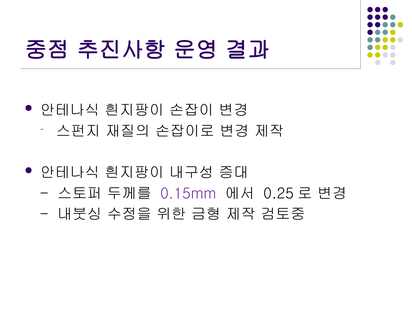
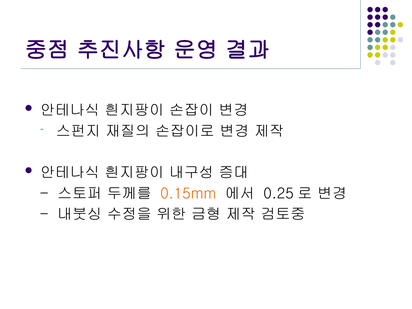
0.15mm colour: purple -> orange
